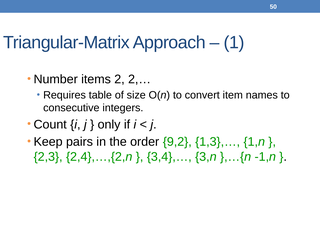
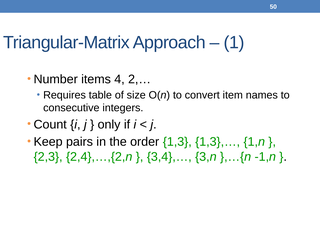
2: 2 -> 4
9,2: 9,2 -> 1,3
